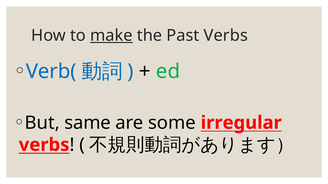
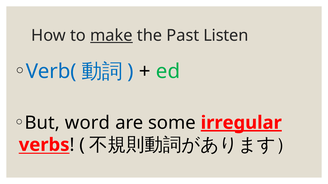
Past Verbs: Verbs -> Listen
same: same -> word
irregular underline: none -> present
